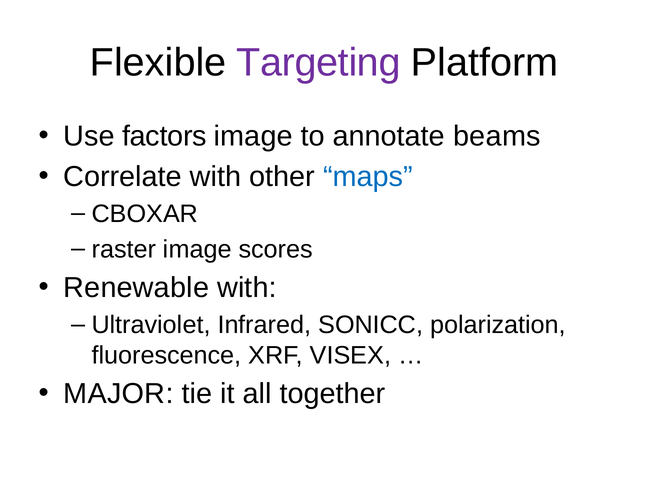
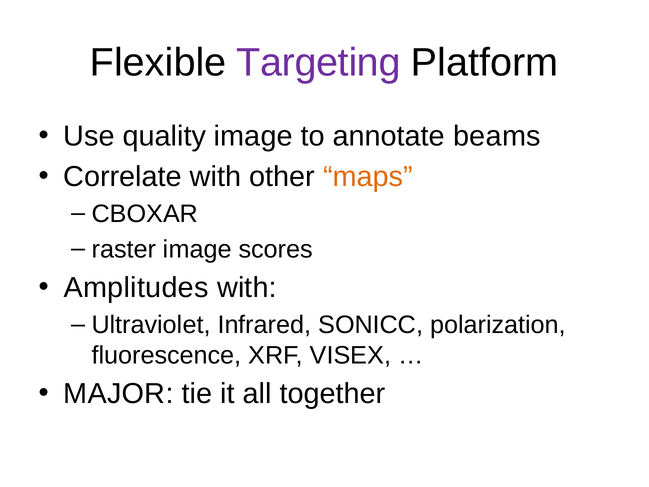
factors: factors -> quality
maps colour: blue -> orange
Renewable: Renewable -> Amplitudes
